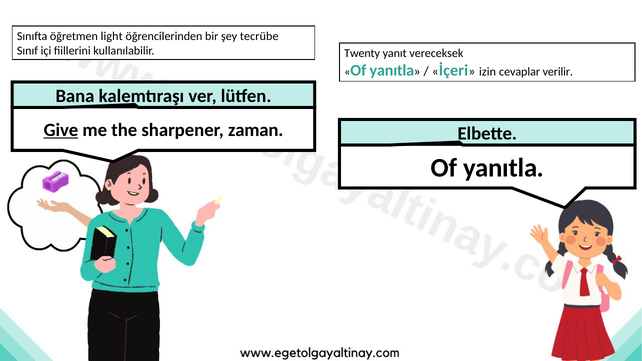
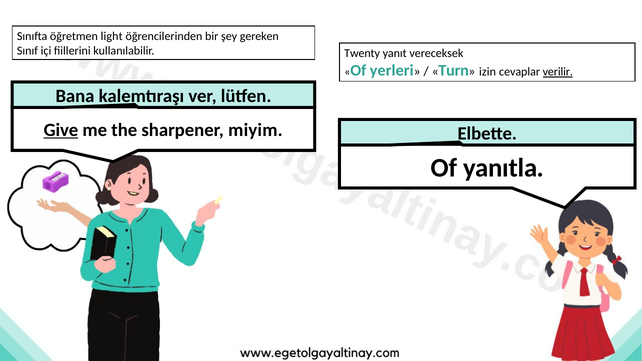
tecrübe: tecrübe -> gereken
yanıtla at (392, 71): yanıtla -> yerleri
İçeri: İçeri -> Turn
verilir underline: none -> present
zaman: zaman -> miyim
